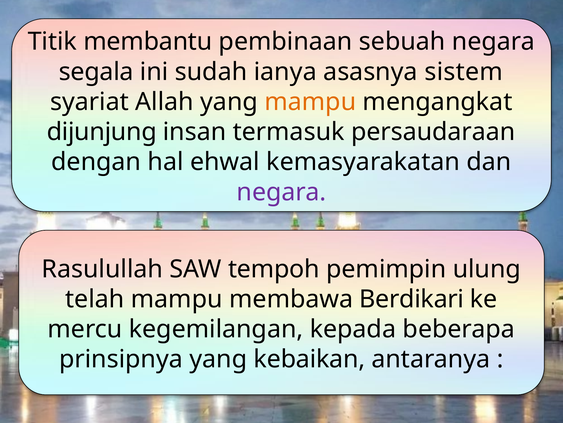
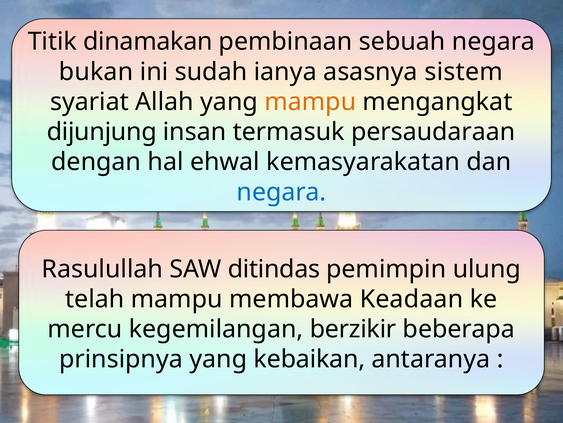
membantu: membantu -> dinamakan
segala: segala -> bukan
negara at (281, 192) colour: purple -> blue
tempoh: tempoh -> ditindas
Berdikari: Berdikari -> Keadaan
kepada: kepada -> berzikir
